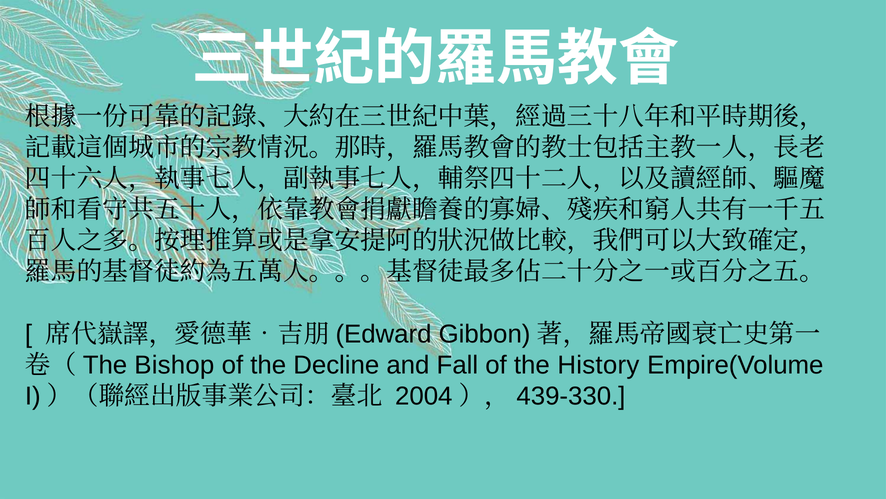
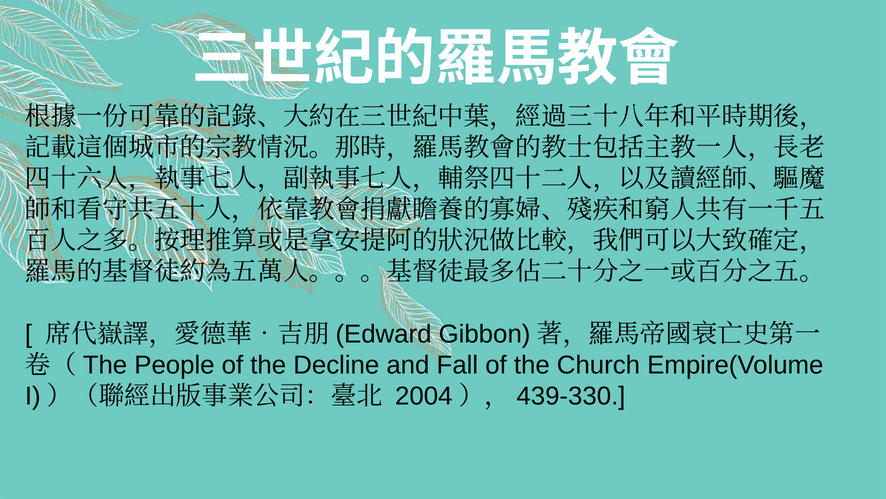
Bishop: Bishop -> People
History: History -> Church
